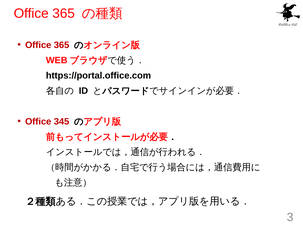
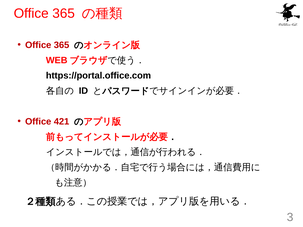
345: 345 -> 421
